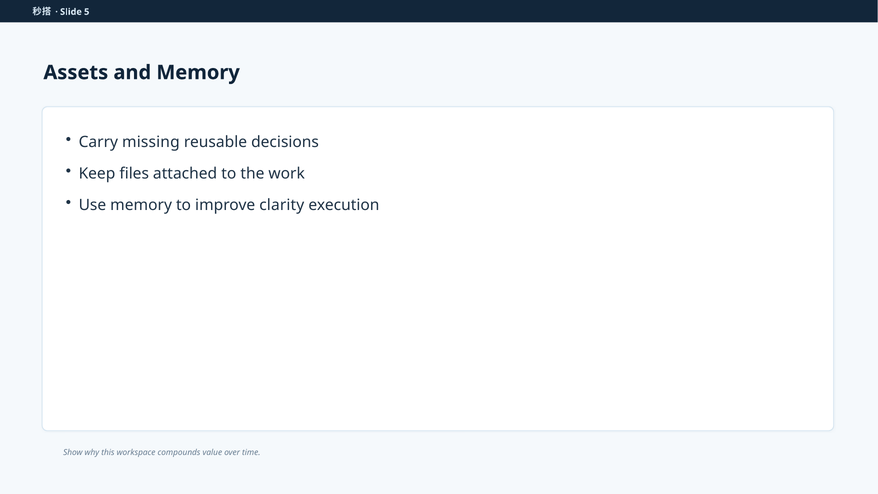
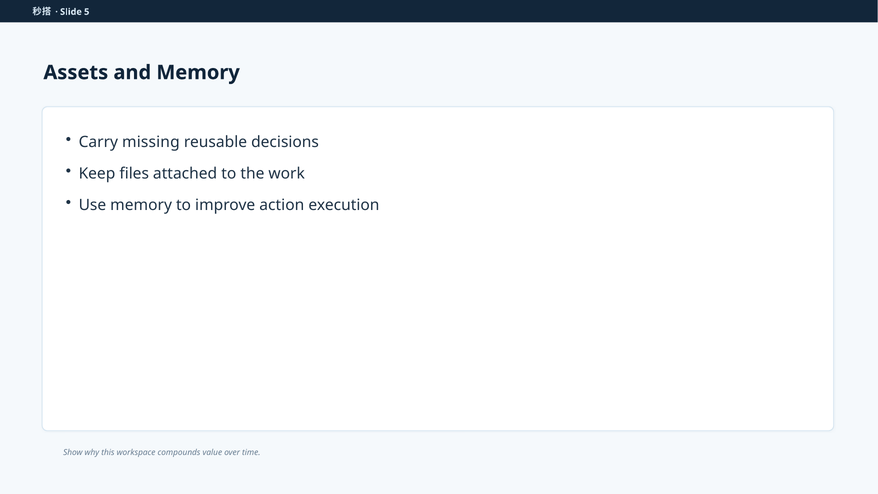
clarity: clarity -> action
